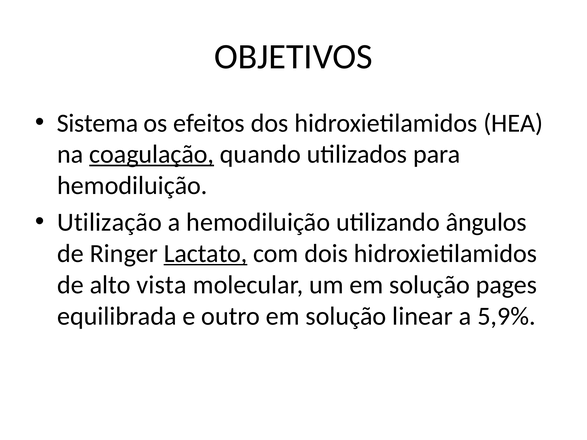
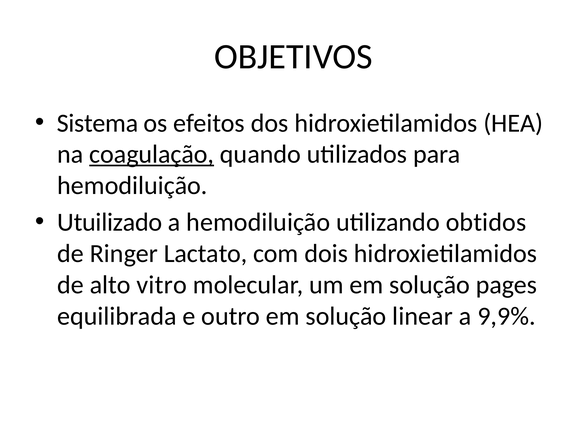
Utilização: Utilização -> Utuilizado
ângulos: ângulos -> obtidos
Lactato underline: present -> none
vista: vista -> vitro
5,9%: 5,9% -> 9,9%
